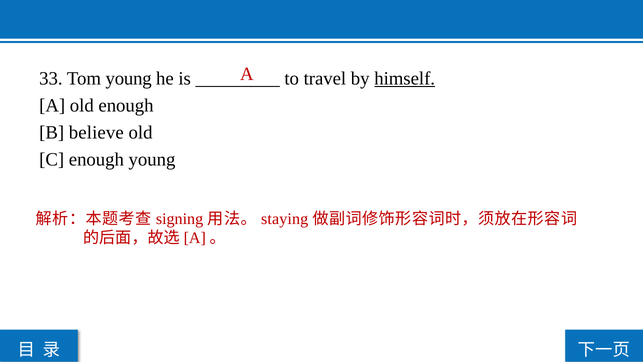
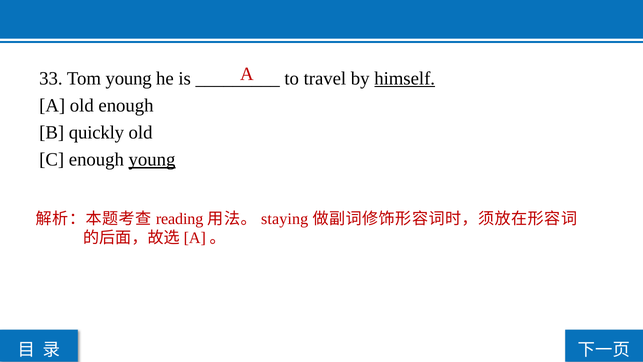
believe: believe -> quickly
young at (152, 160) underline: none -> present
signing: signing -> reading
